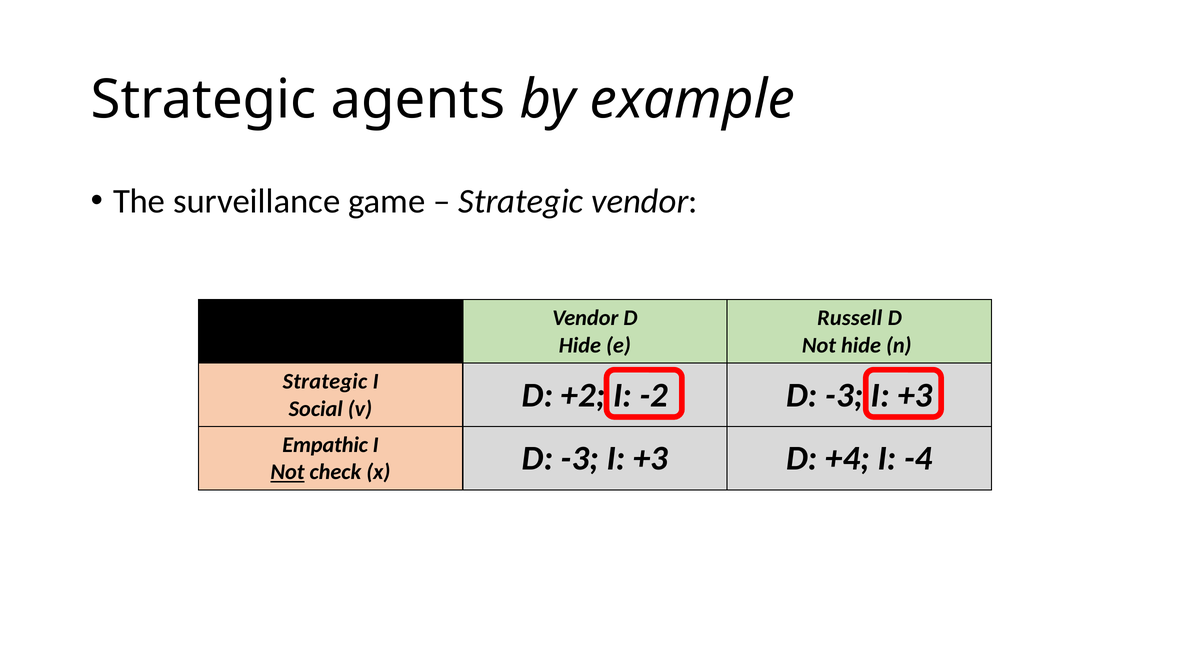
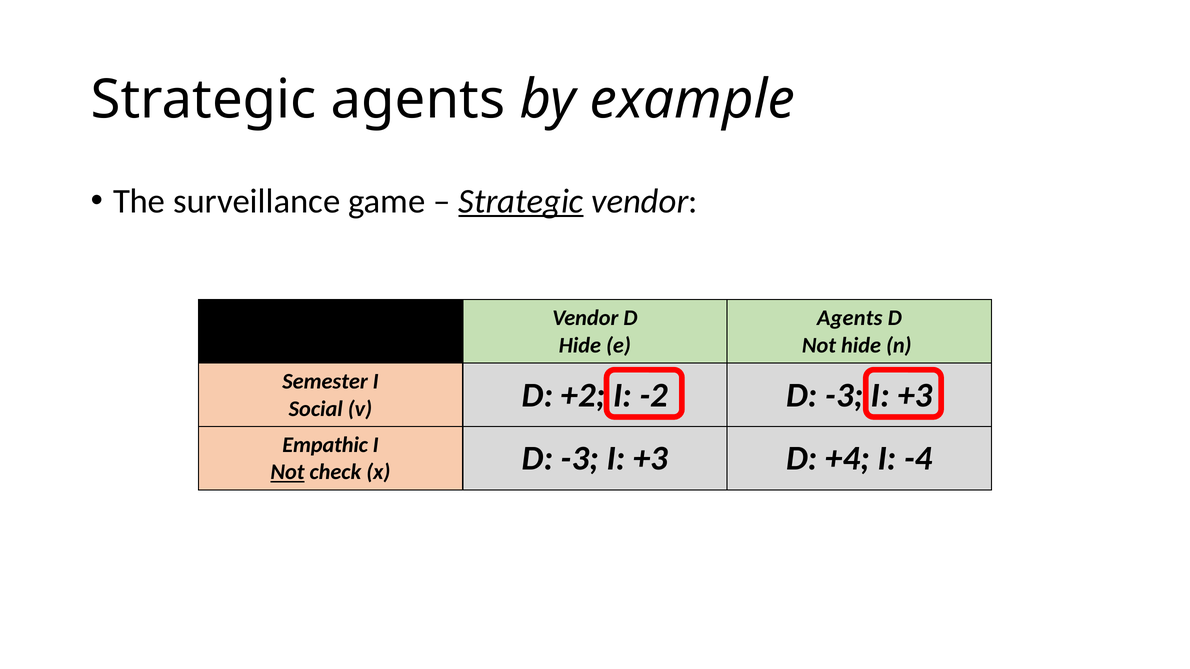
Strategic at (521, 201) underline: none -> present
Russell at (850, 318): Russell -> Agents
Strategic at (325, 382): Strategic -> Semester
